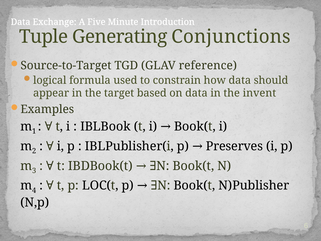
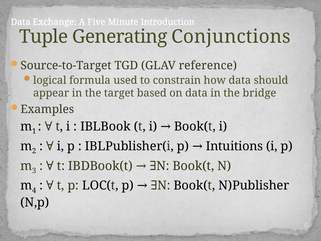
invent: invent -> bridge
Preserves: Preserves -> Intuitions
